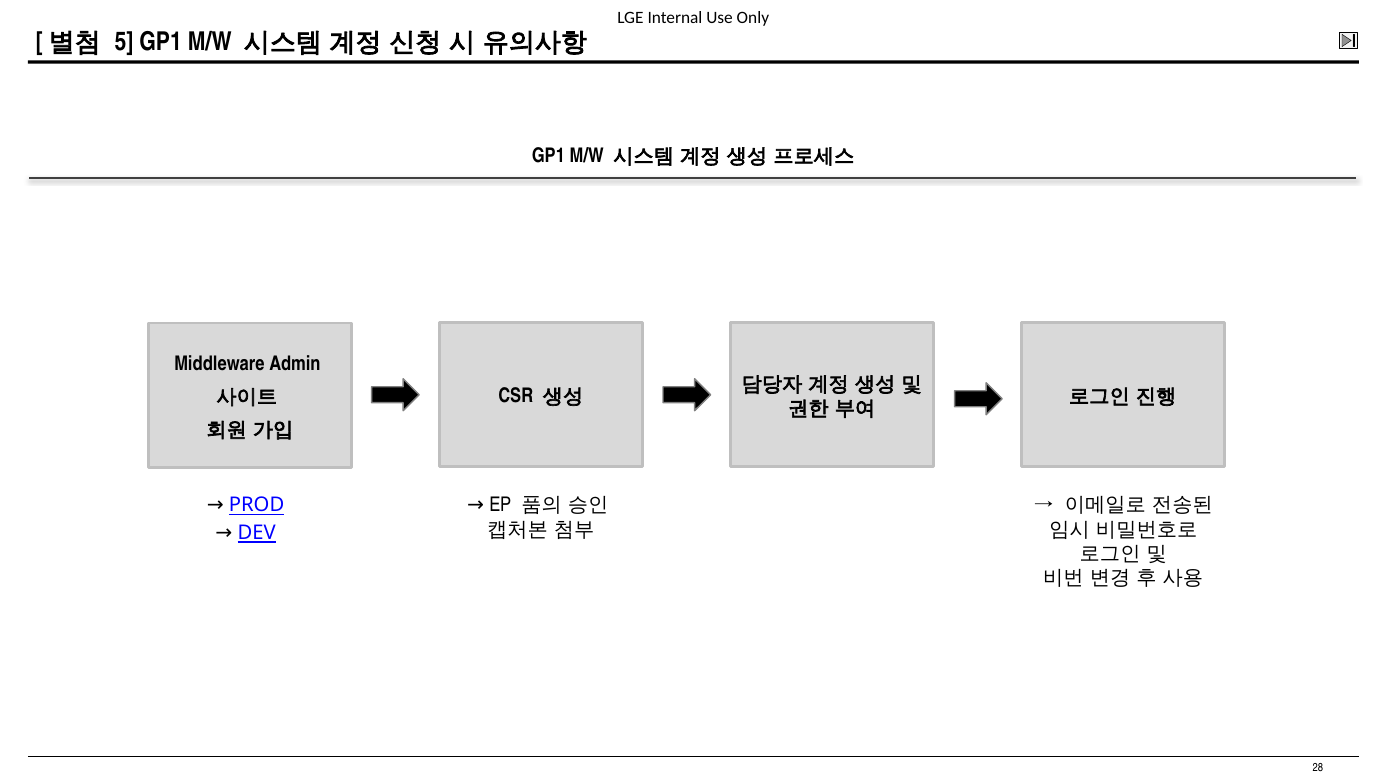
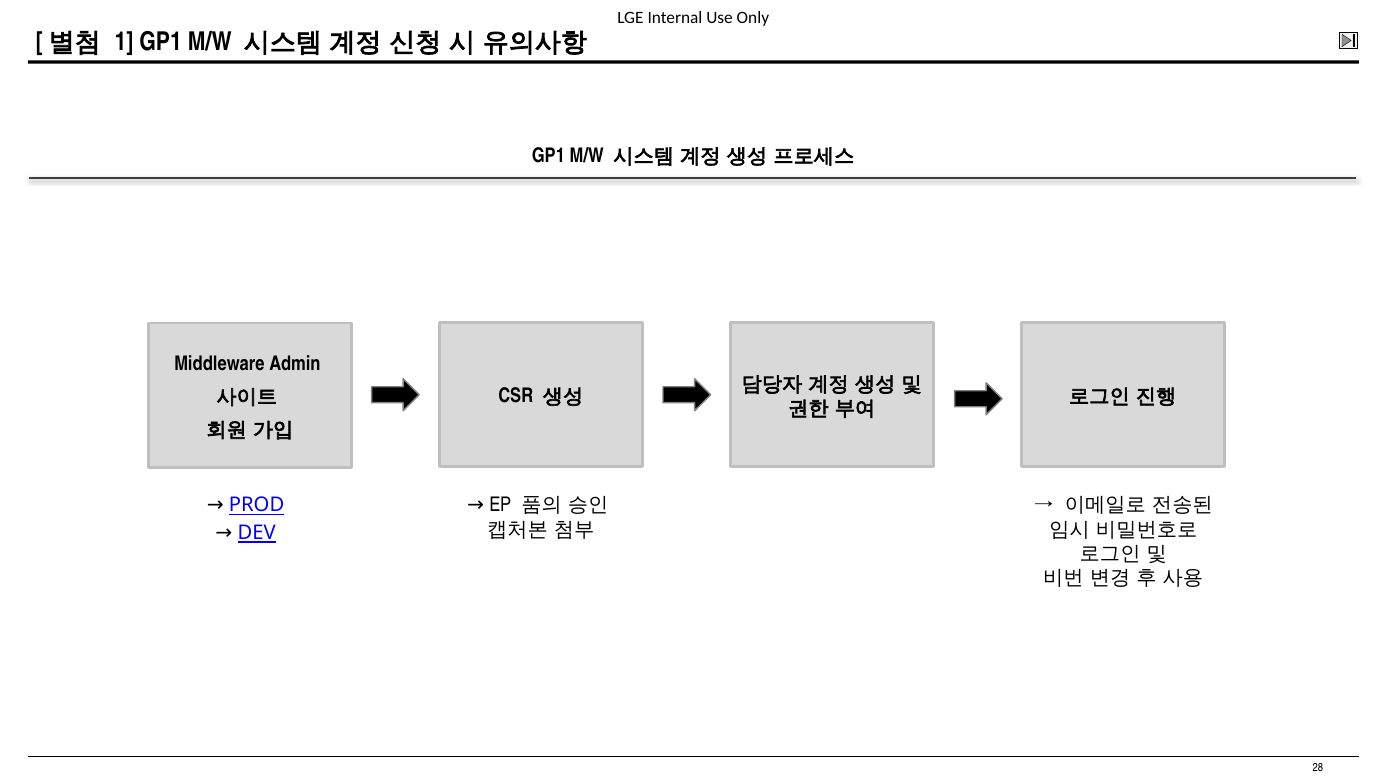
5: 5 -> 1
